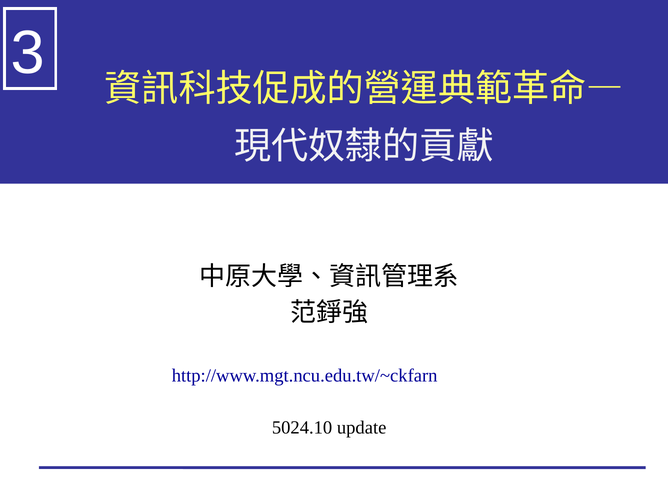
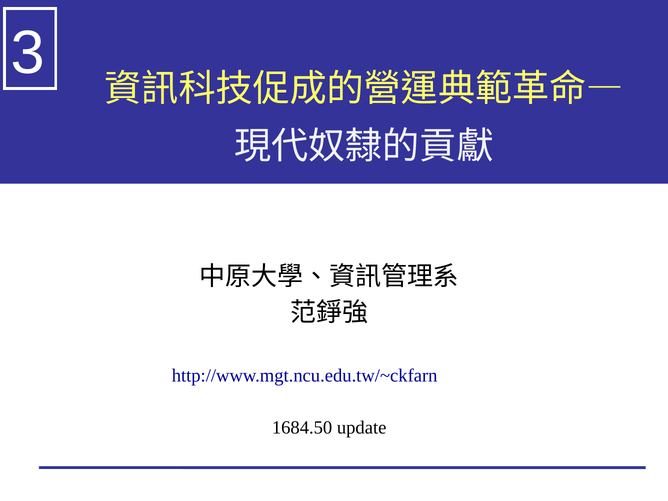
5024.10: 5024.10 -> 1684.50
